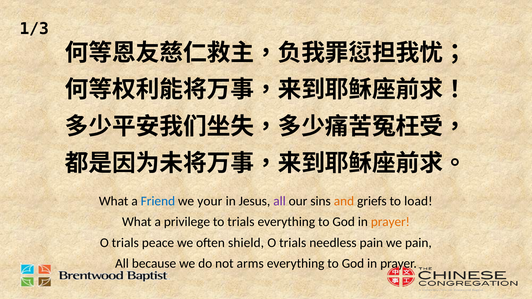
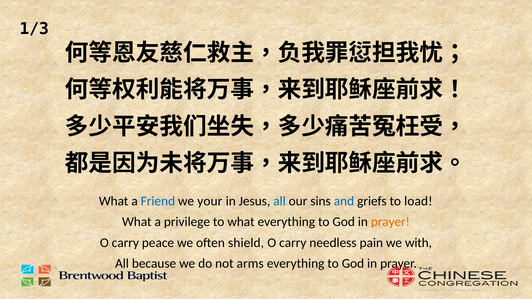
all at (280, 201) colour: purple -> blue
and colour: orange -> blue
to trials: trials -> what
trials at (125, 243): trials -> carry
trials at (293, 243): trials -> carry
we pain: pain -> with
